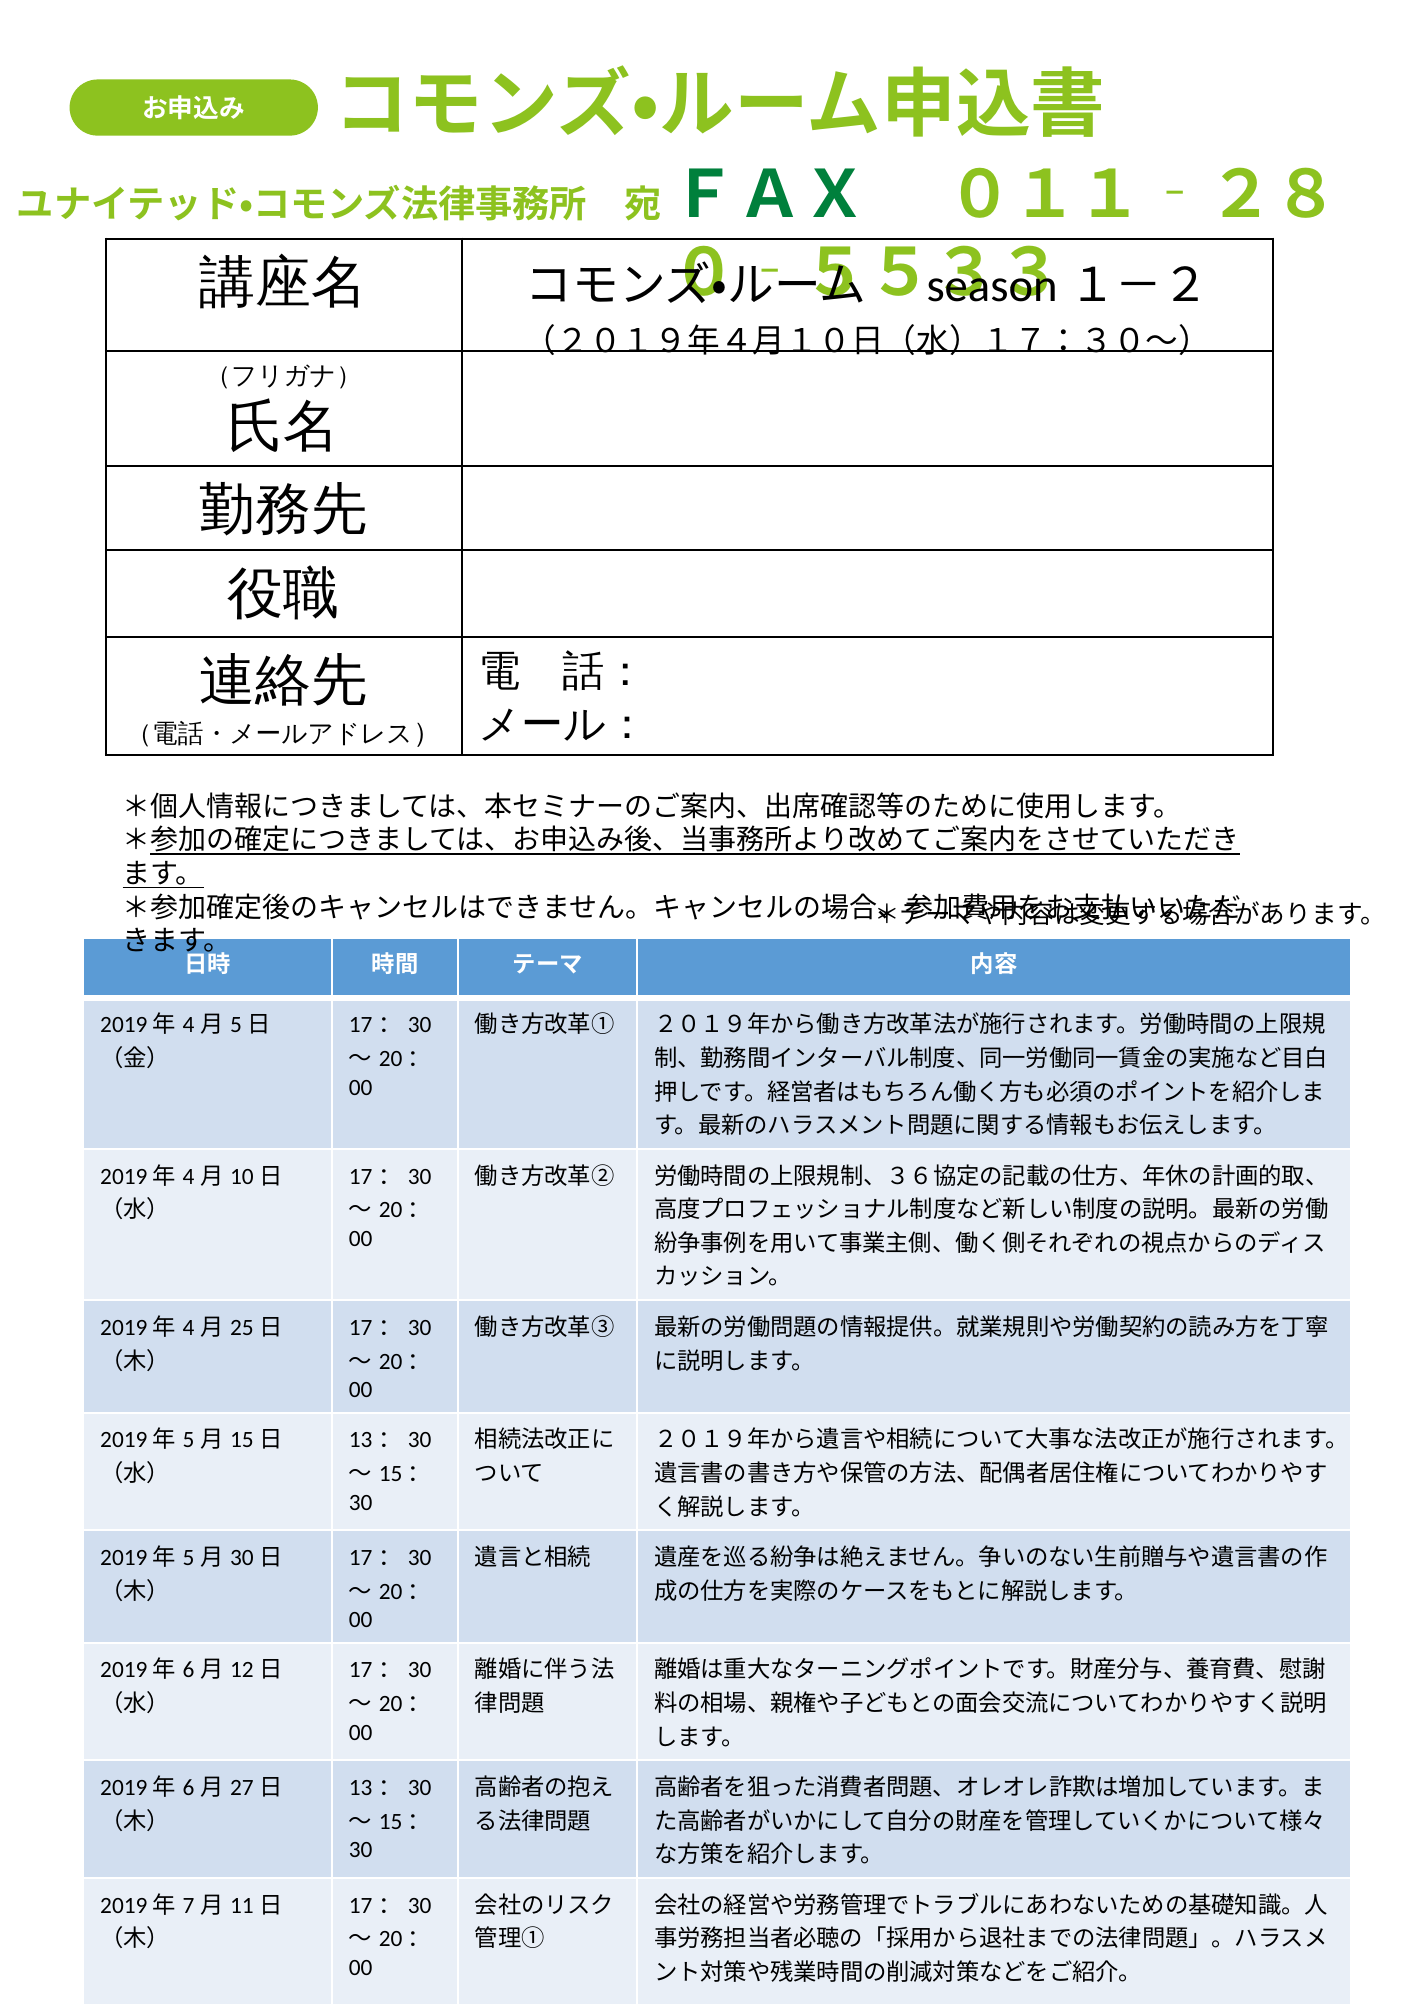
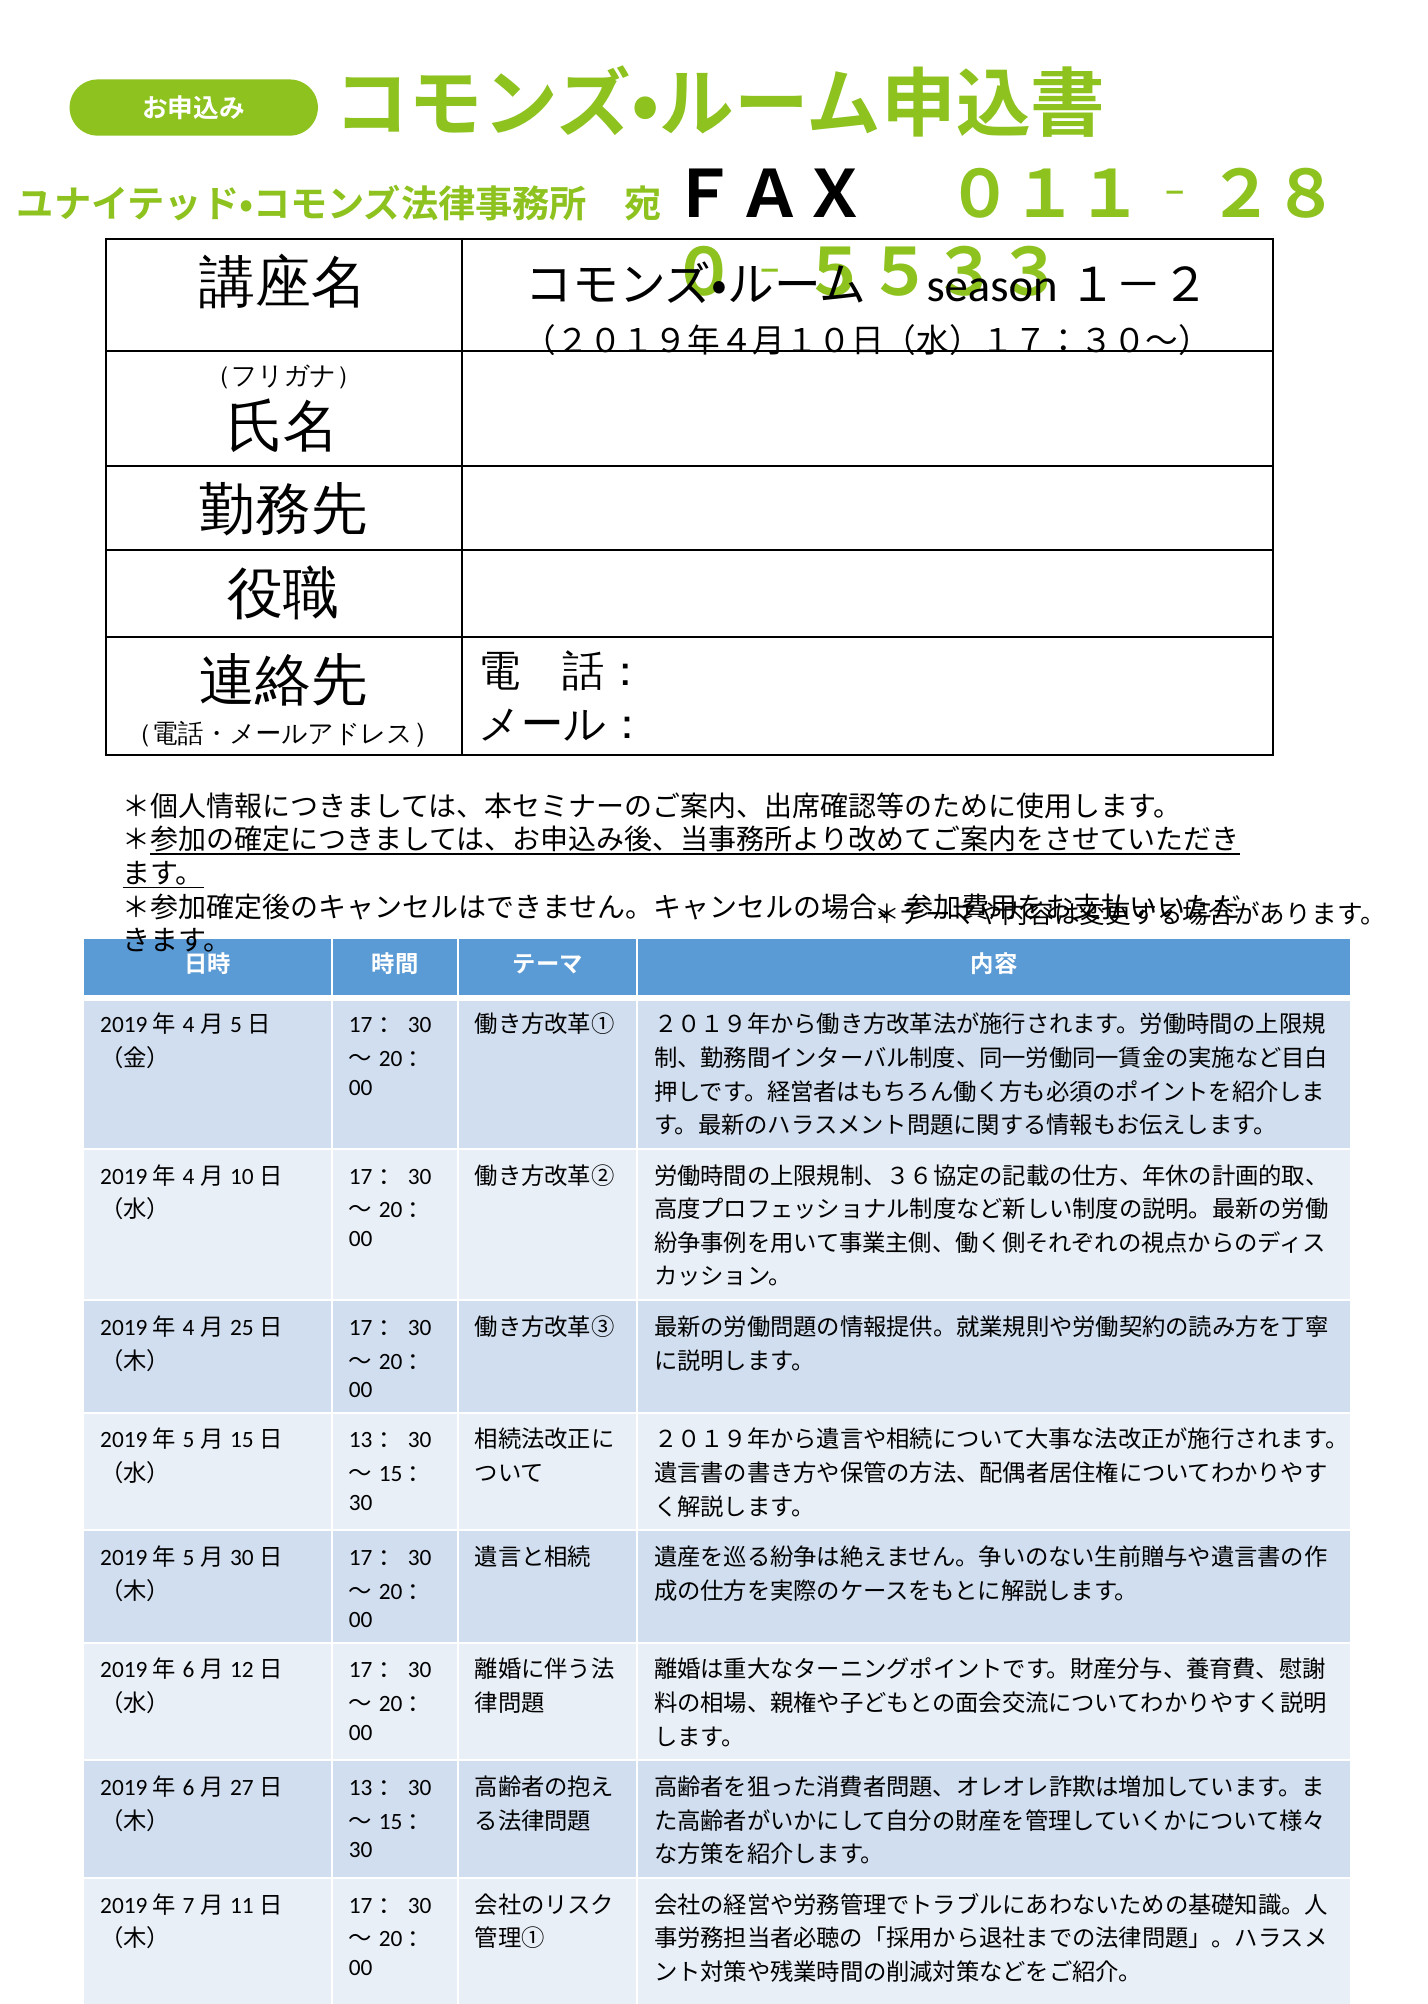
ＦＡＸ colour: green -> black
